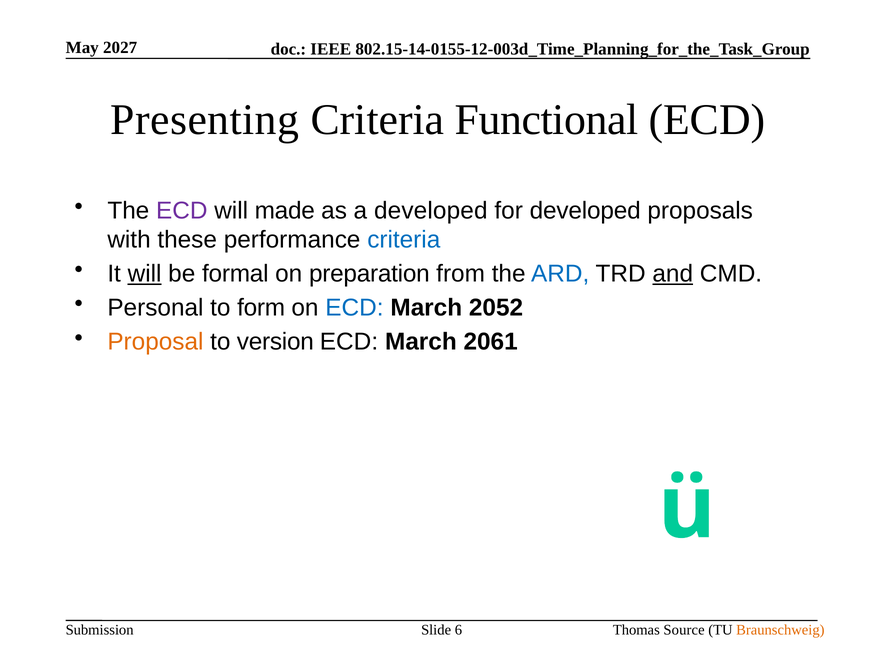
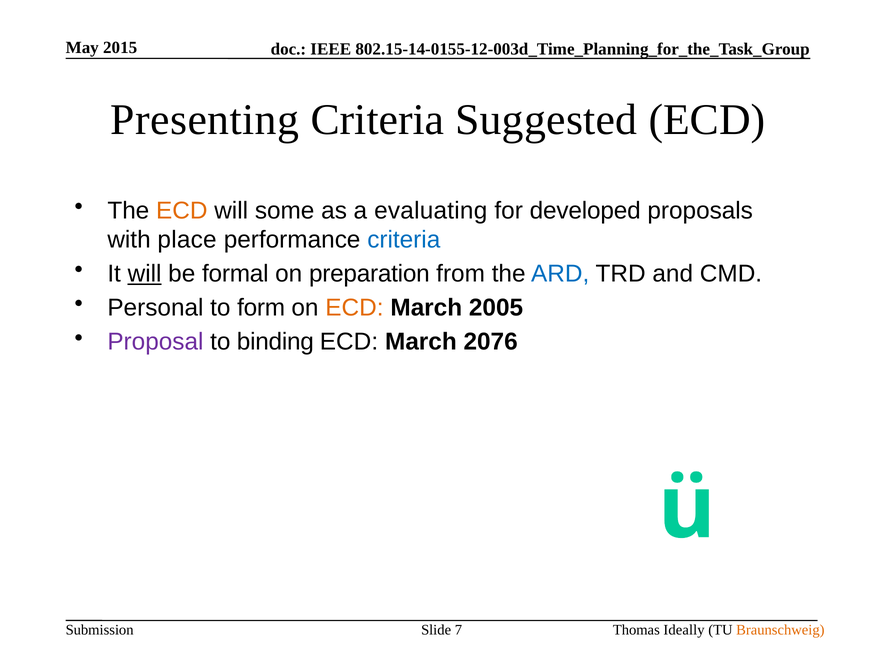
2027: 2027 -> 2015
Functional: Functional -> Suggested
ECD at (182, 211) colour: purple -> orange
made: made -> some
a developed: developed -> evaluating
these: these -> place
and underline: present -> none
ECD at (354, 308) colour: blue -> orange
2052: 2052 -> 2005
Proposal colour: orange -> purple
version: version -> binding
2061: 2061 -> 2076
6: 6 -> 7
Source: Source -> Ideally
